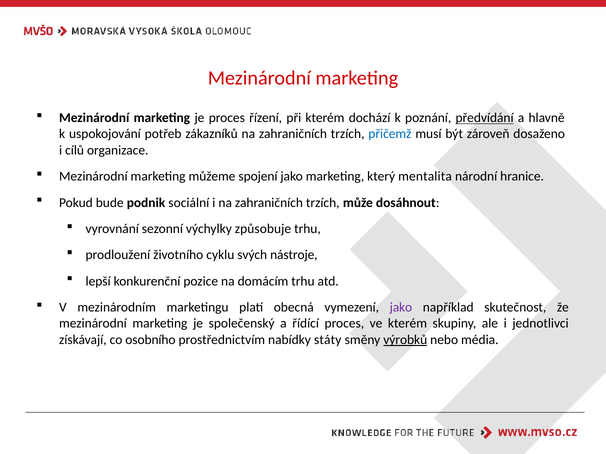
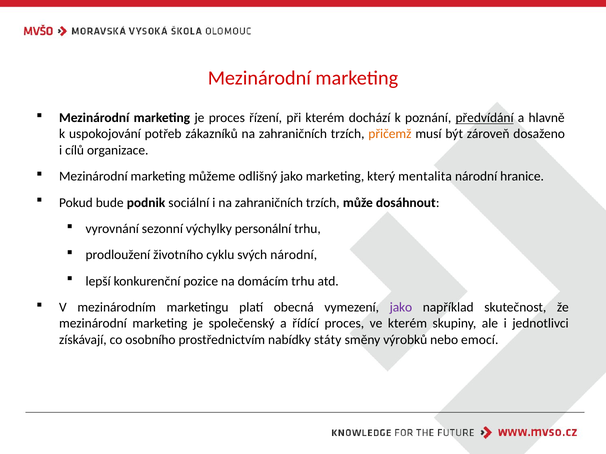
přičemž colour: blue -> orange
spojení: spojení -> odlišný
způsobuje: způsobuje -> personální
svých nástroje: nástroje -> národní
výrobků underline: present -> none
média: média -> emocí
